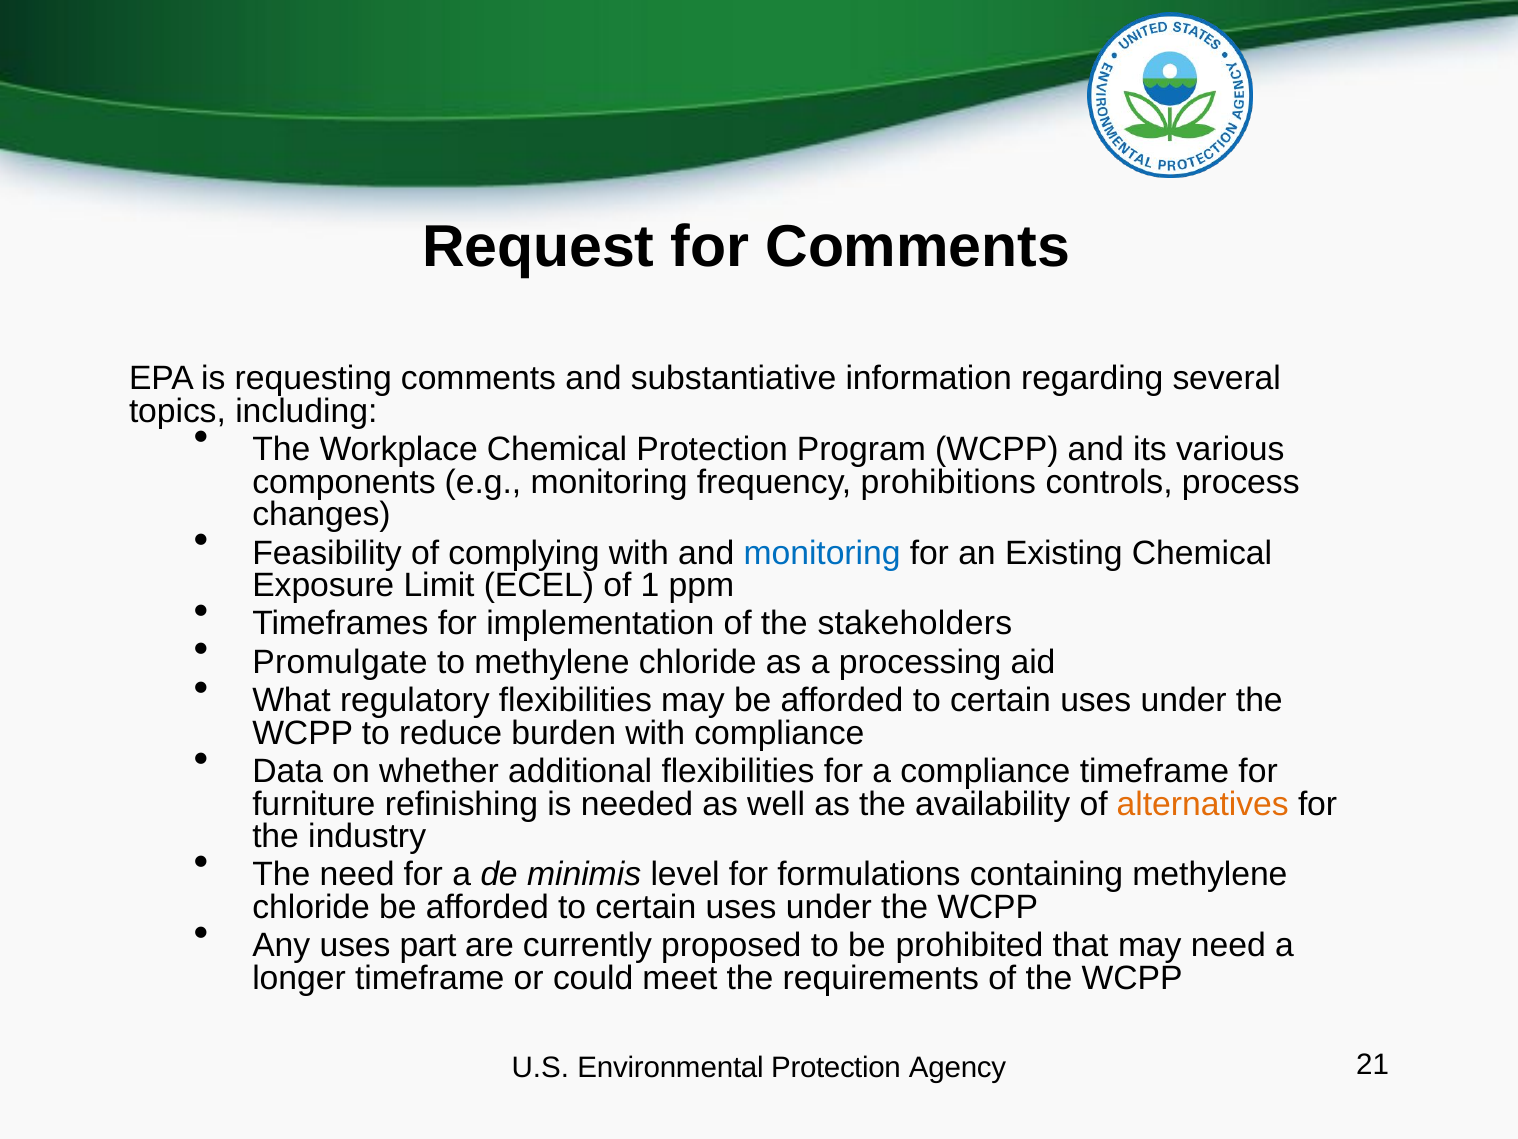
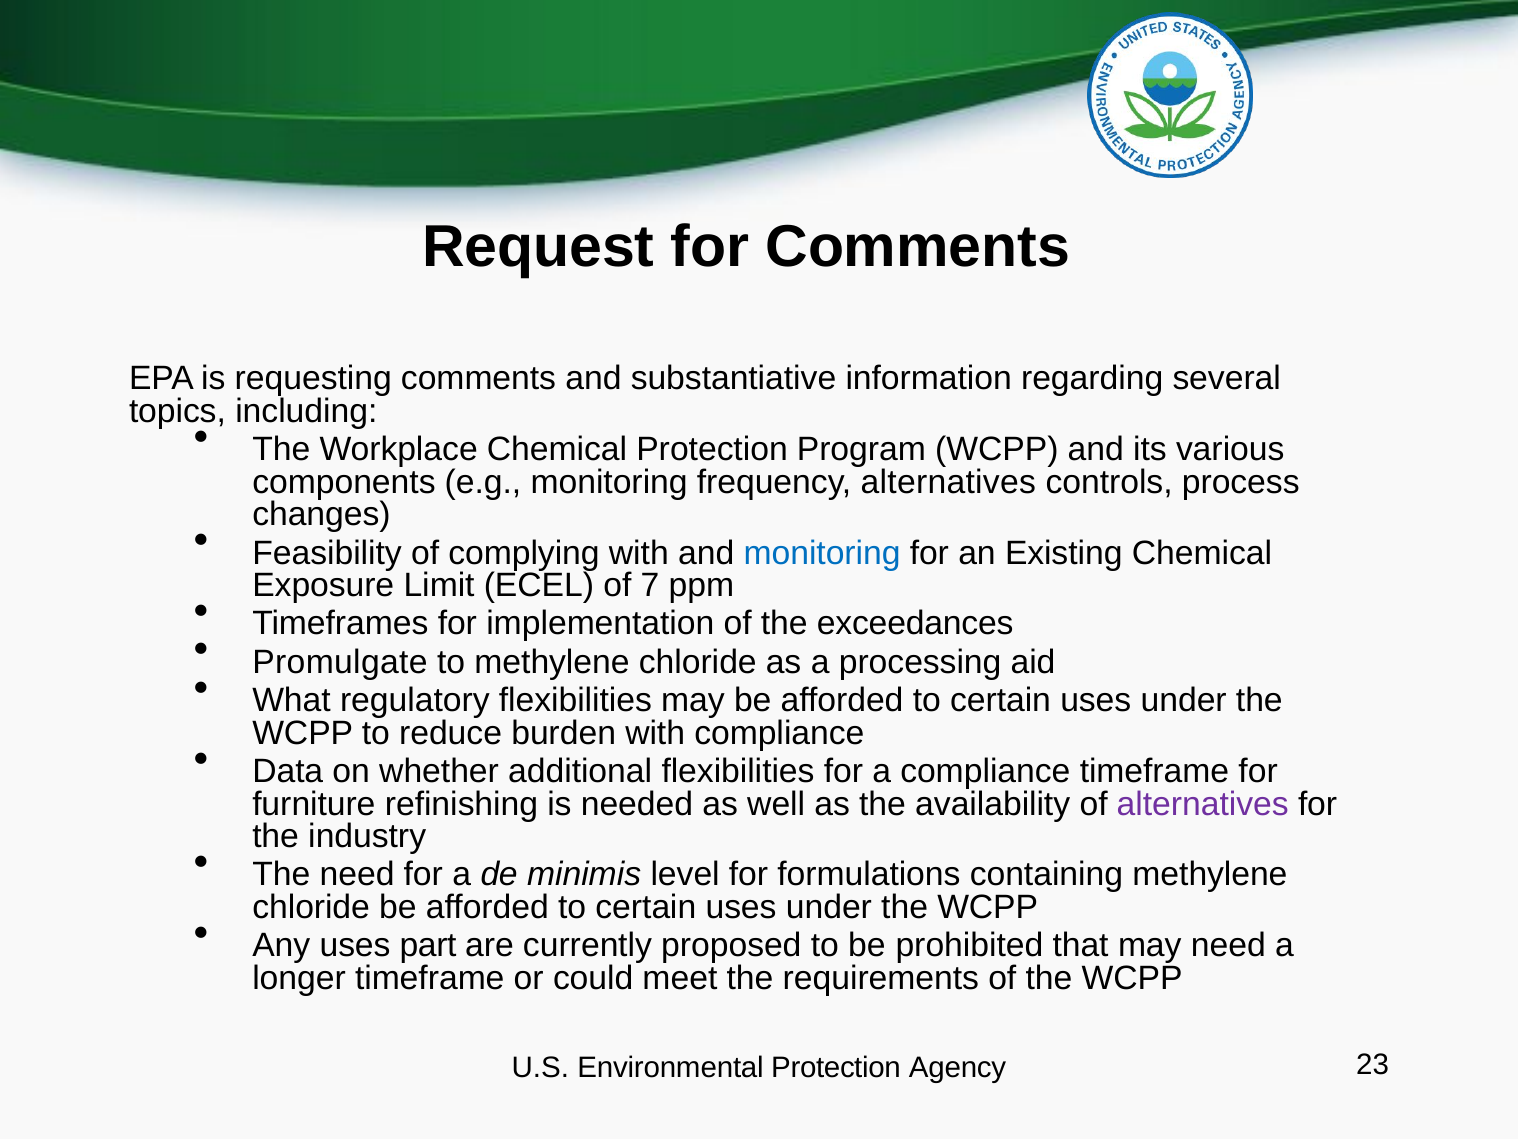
frequency prohibitions: prohibitions -> alternatives
1: 1 -> 7
stakeholders: stakeholders -> exceedances
alternatives at (1203, 804) colour: orange -> purple
21: 21 -> 23
